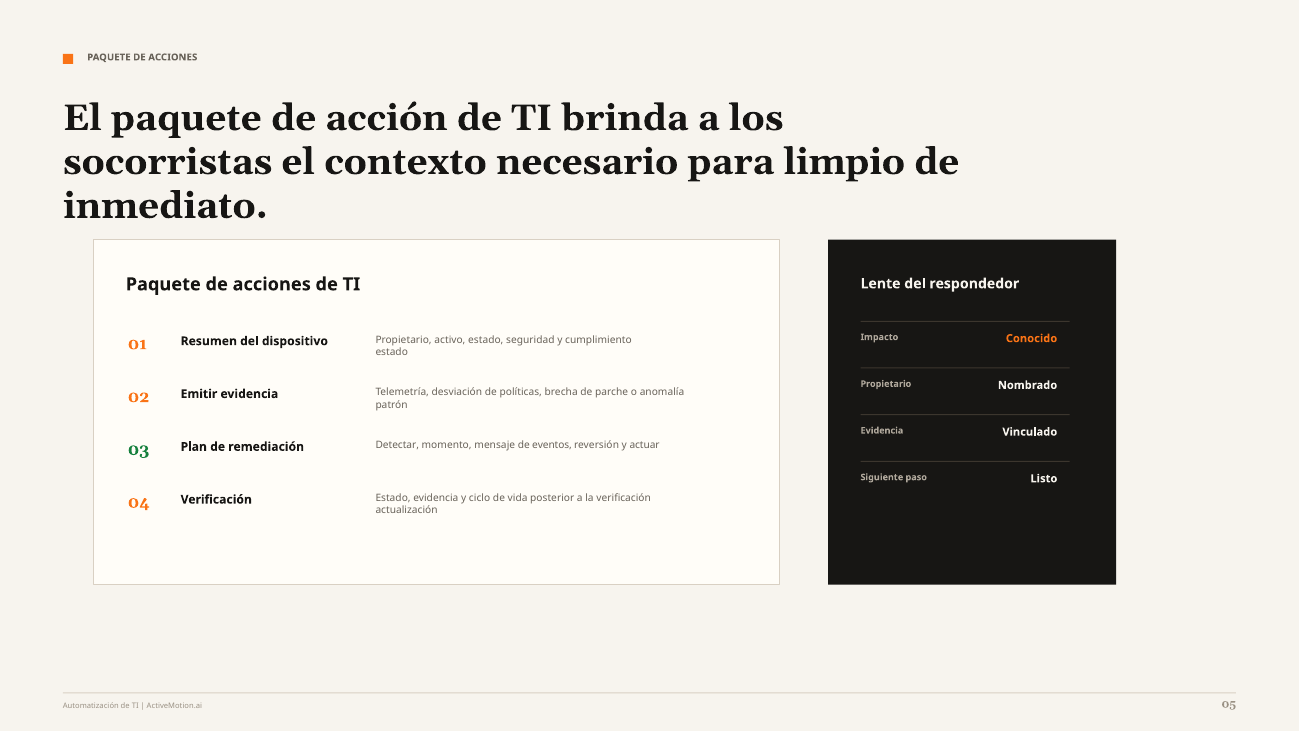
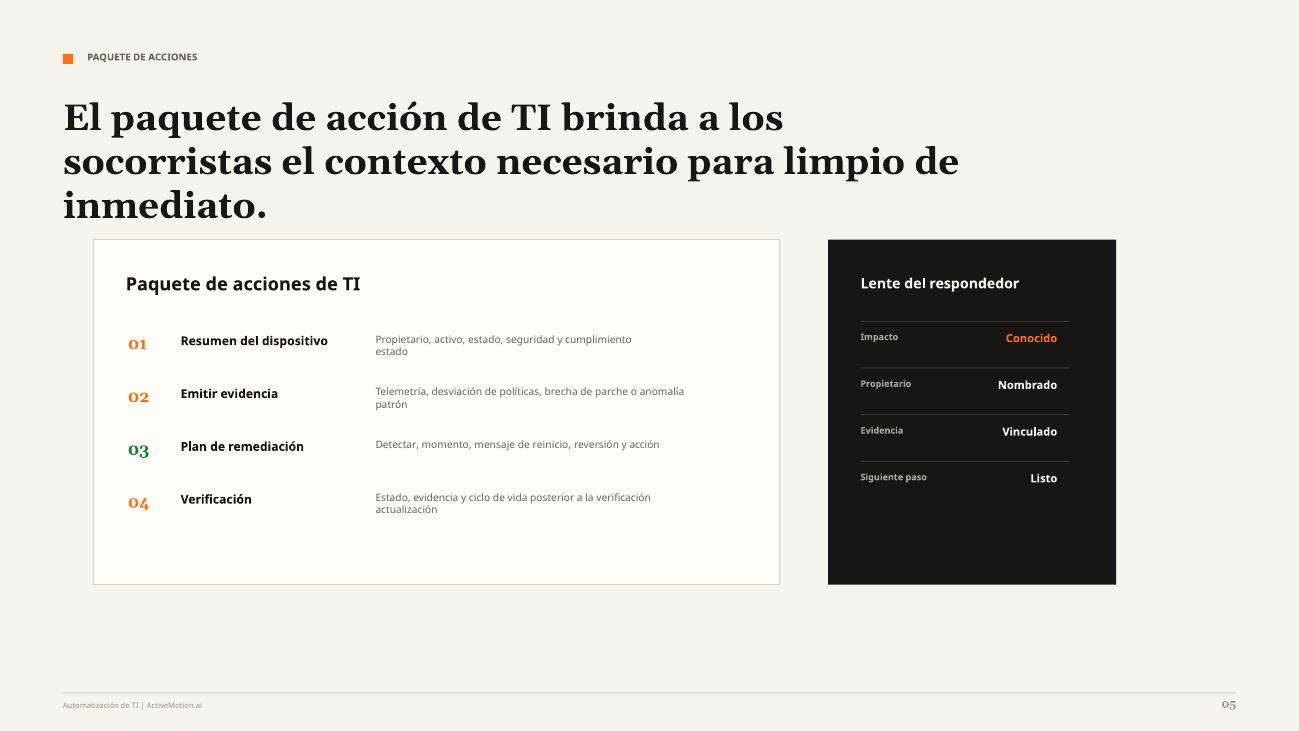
eventos: eventos -> reinicio
y actuar: actuar -> acción
